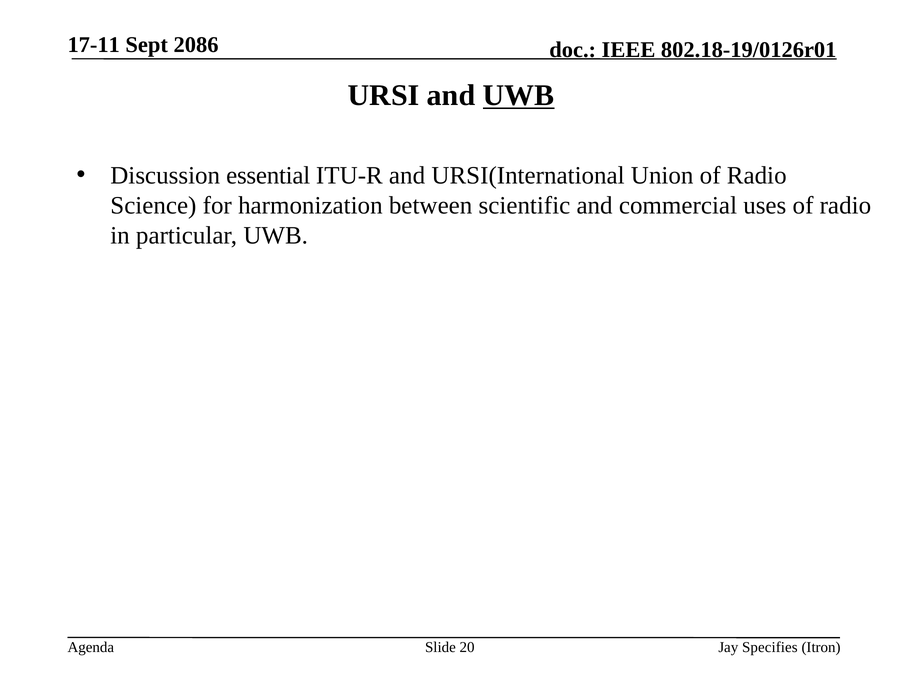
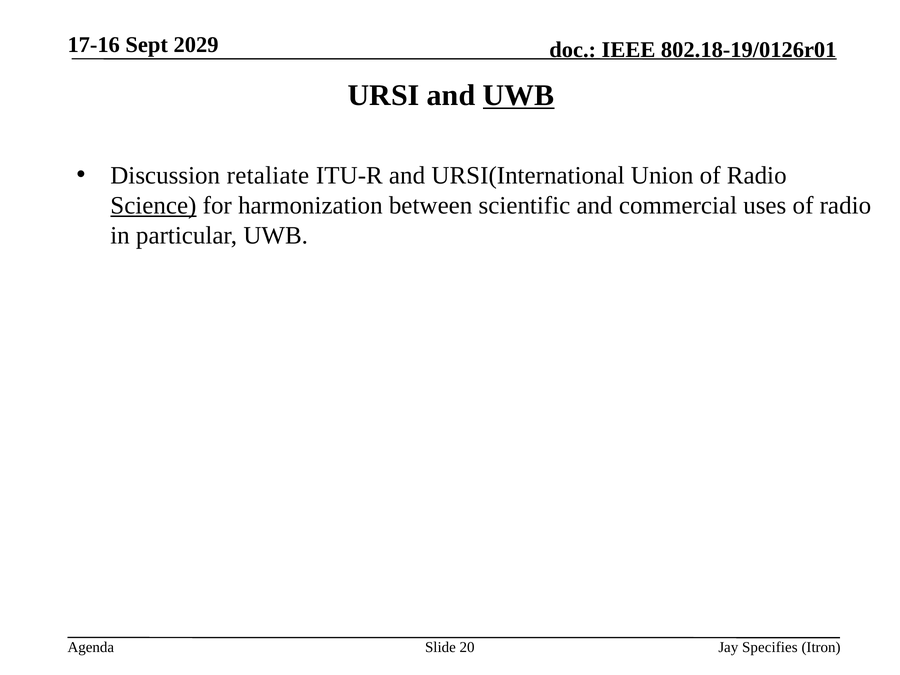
17-11: 17-11 -> 17-16
2086: 2086 -> 2029
essential: essential -> retaliate
Science underline: none -> present
